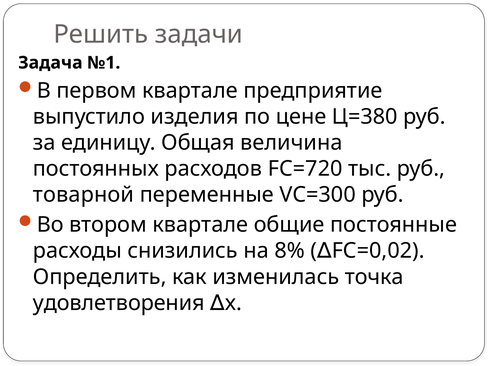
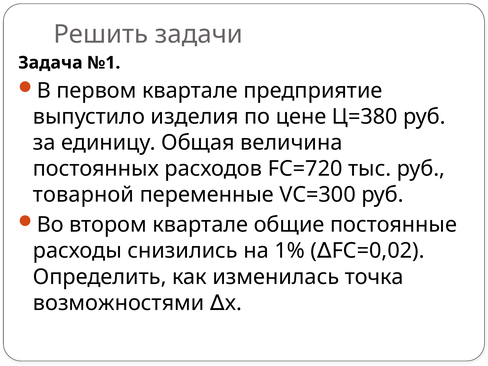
8%: 8% -> 1%
удовлетворения: удовлетворения -> возможностями
